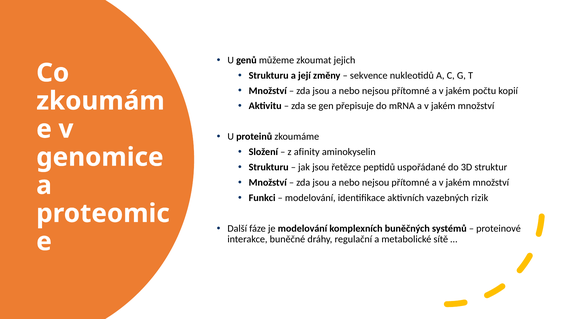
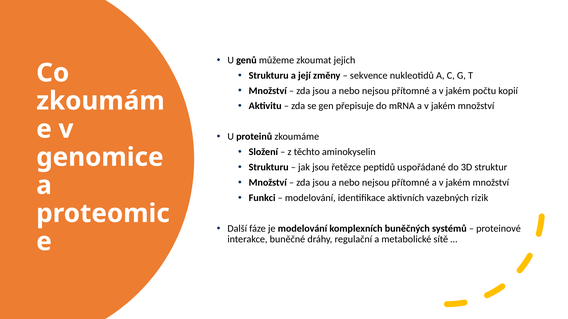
afinity: afinity -> těchto
